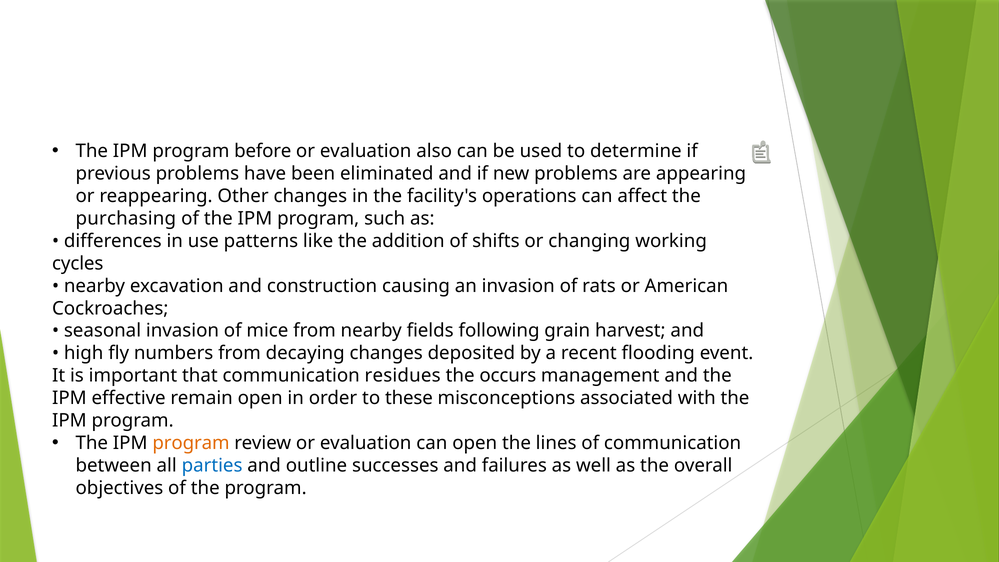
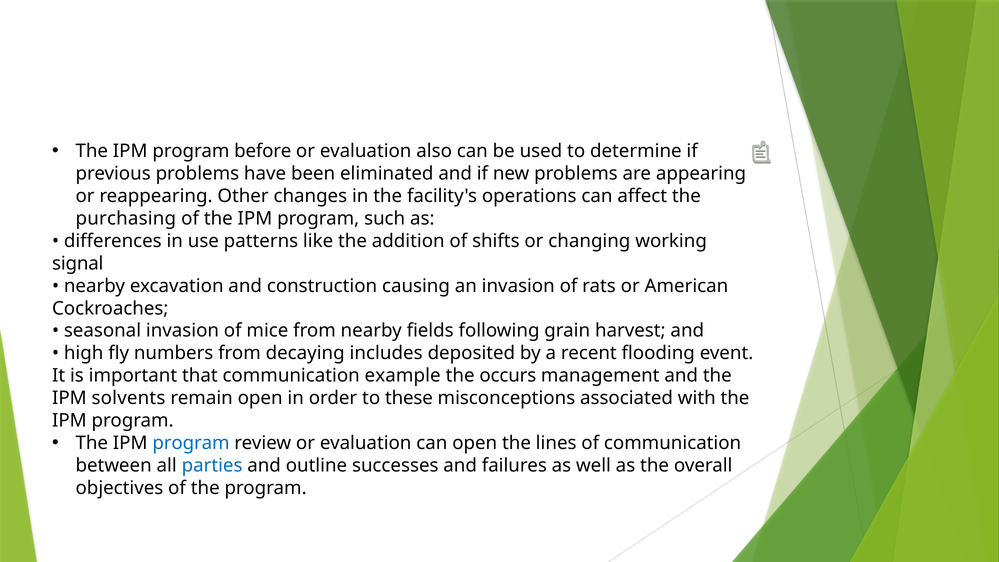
cycles: cycles -> signal
decaying changes: changes -> includes
residues: residues -> example
effective: effective -> solvents
program at (191, 443) colour: orange -> blue
